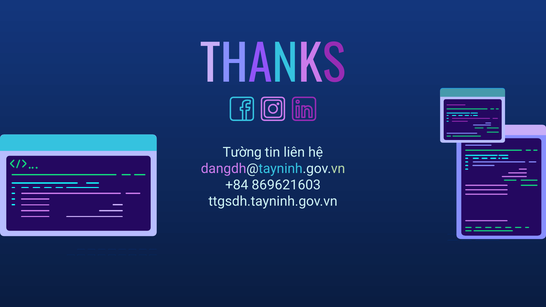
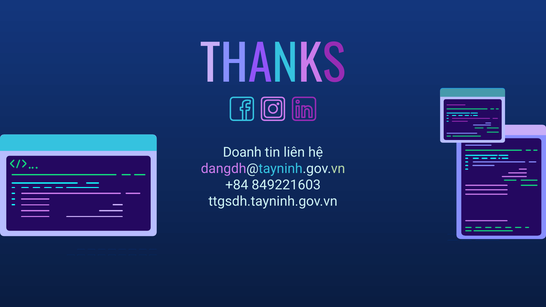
Tường: Tường -> Doanh
869621603: 869621603 -> 849221603
